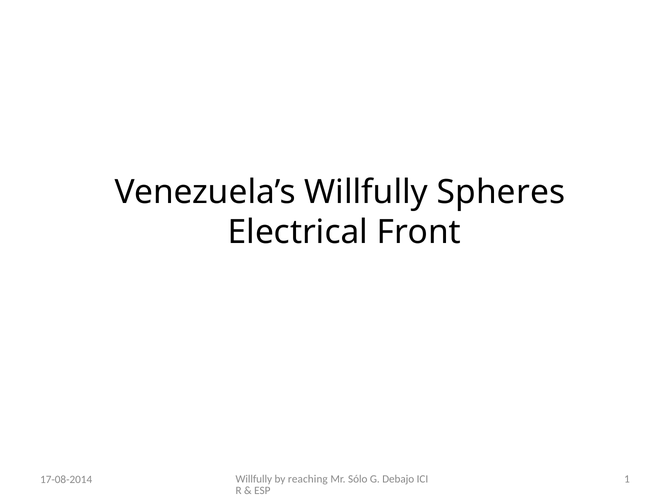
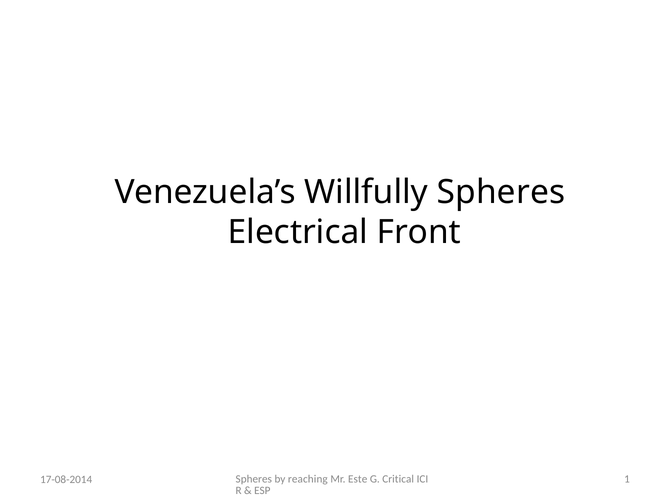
Willfully at (254, 480): Willfully -> Spheres
Sólo: Sólo -> Este
Debajo: Debajo -> Critical
